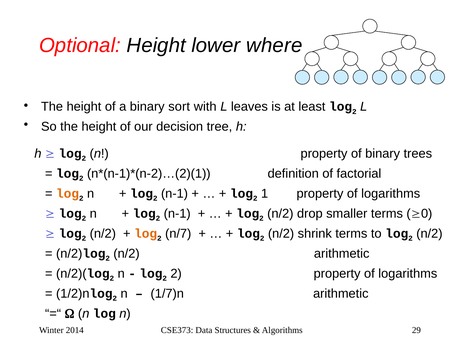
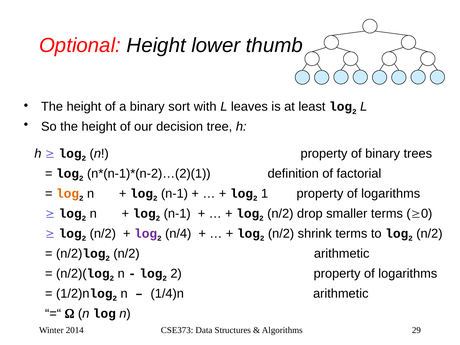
where: where -> thumb
log at (146, 234) colour: orange -> purple
n/7: n/7 -> n/4
1/7)n: 1/7)n -> 1/4)n
